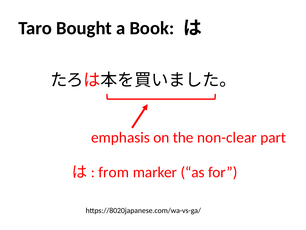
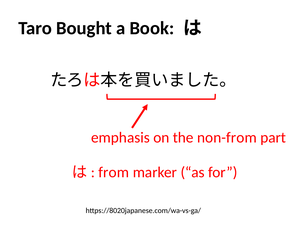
non-clear: non-clear -> non-from
